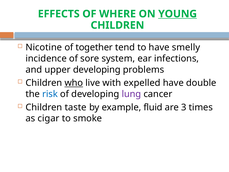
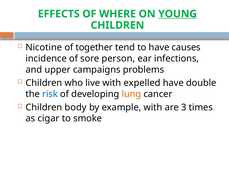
smelly: smelly -> causes
system: system -> person
upper developing: developing -> campaigns
who underline: present -> none
lung colour: purple -> orange
taste: taste -> body
example fluid: fluid -> with
